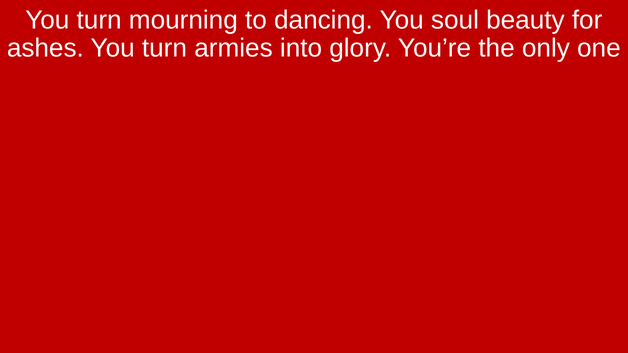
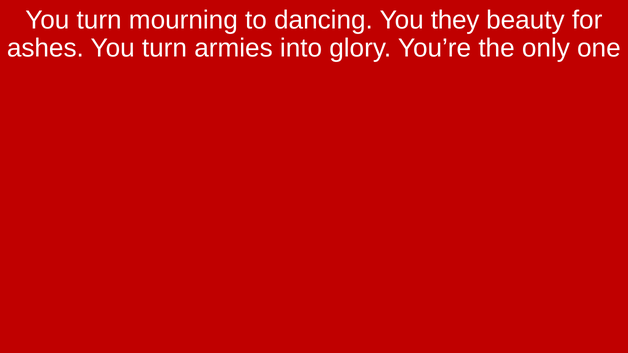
soul: soul -> they
